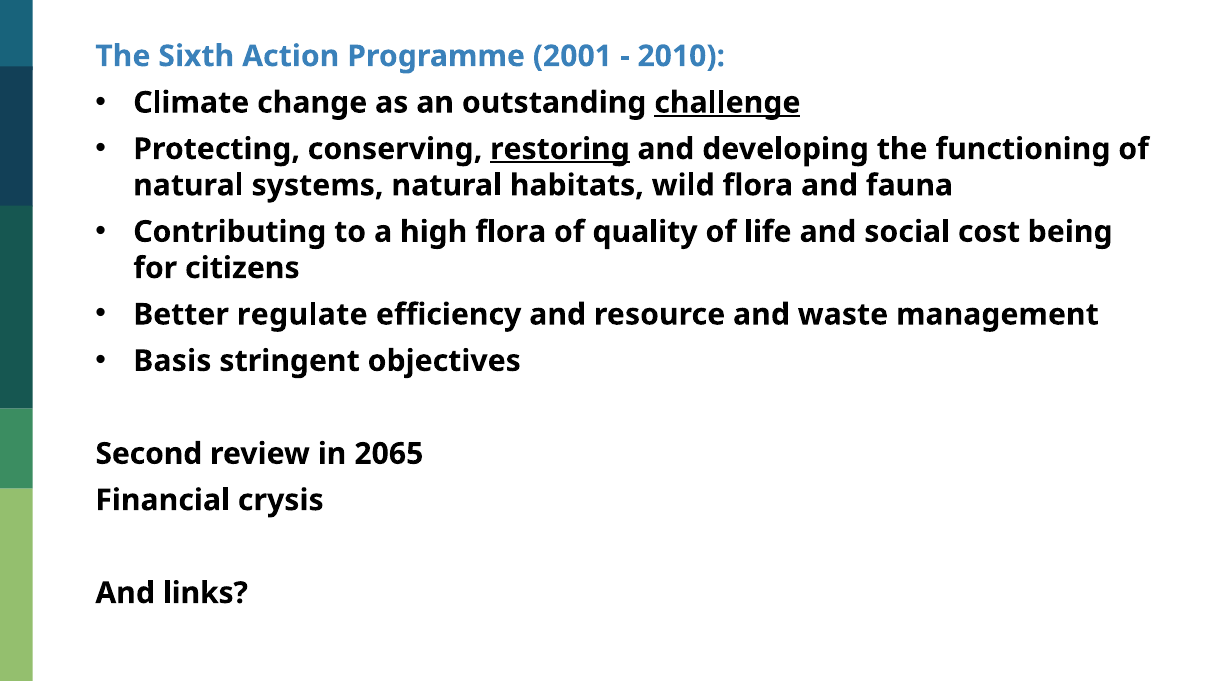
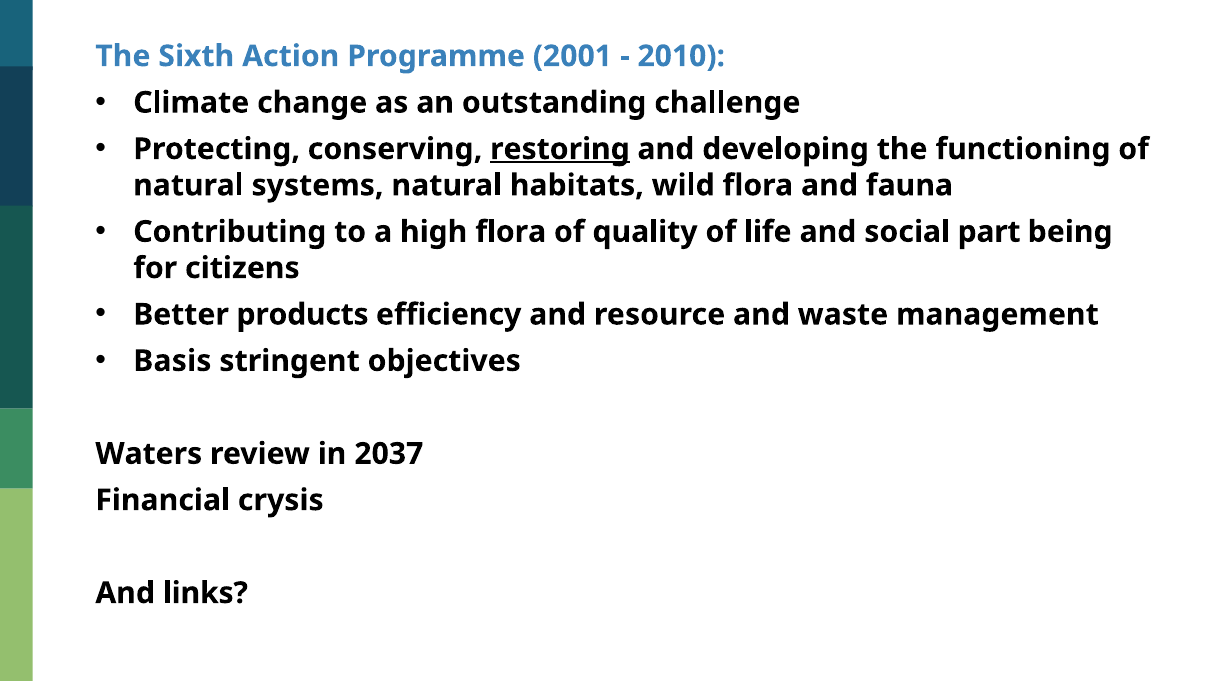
challenge underline: present -> none
cost: cost -> part
regulate: regulate -> products
Second: Second -> Waters
2065: 2065 -> 2037
